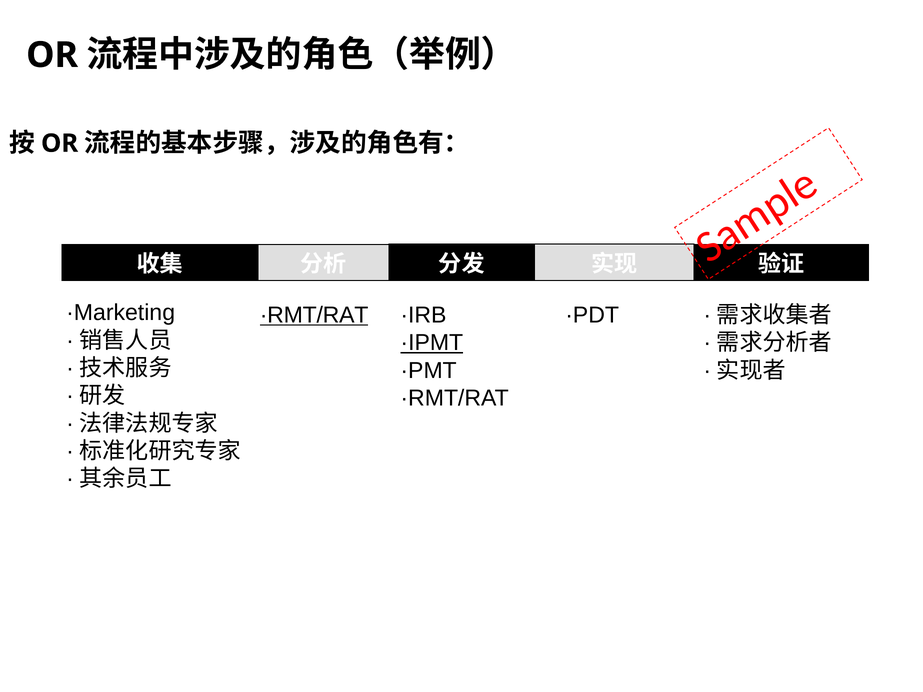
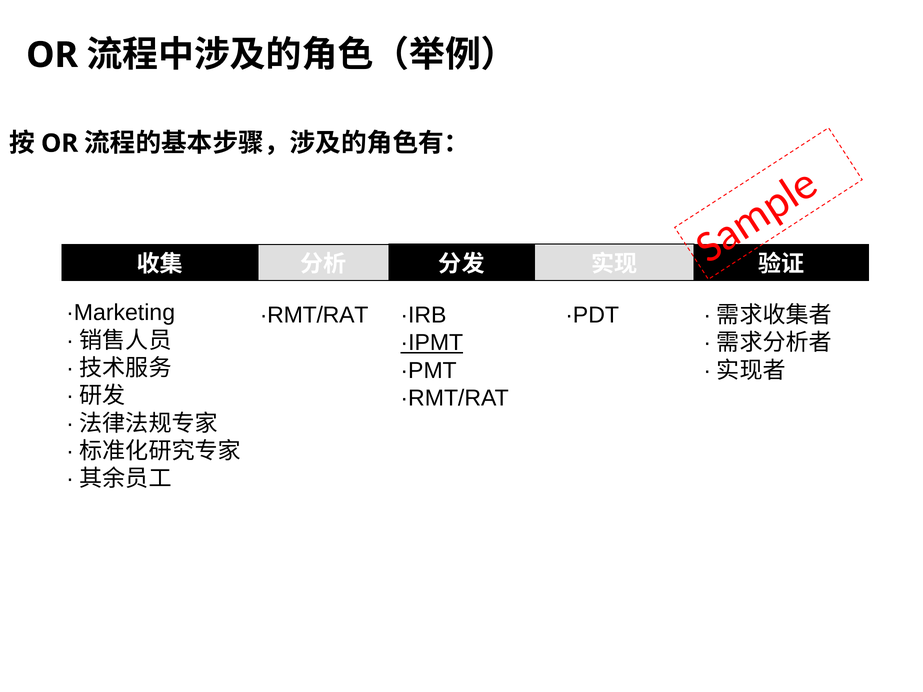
·RMT/RAT at (314, 315) underline: present -> none
